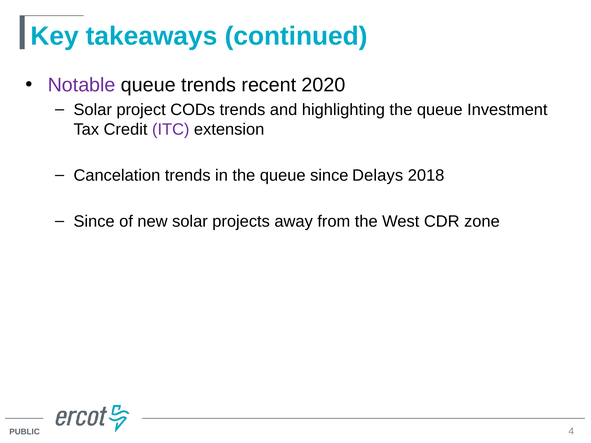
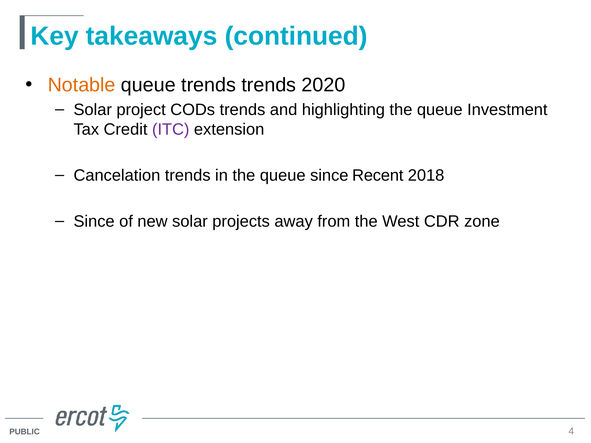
Notable colour: purple -> orange
trends recent: recent -> trends
Delays: Delays -> Recent
